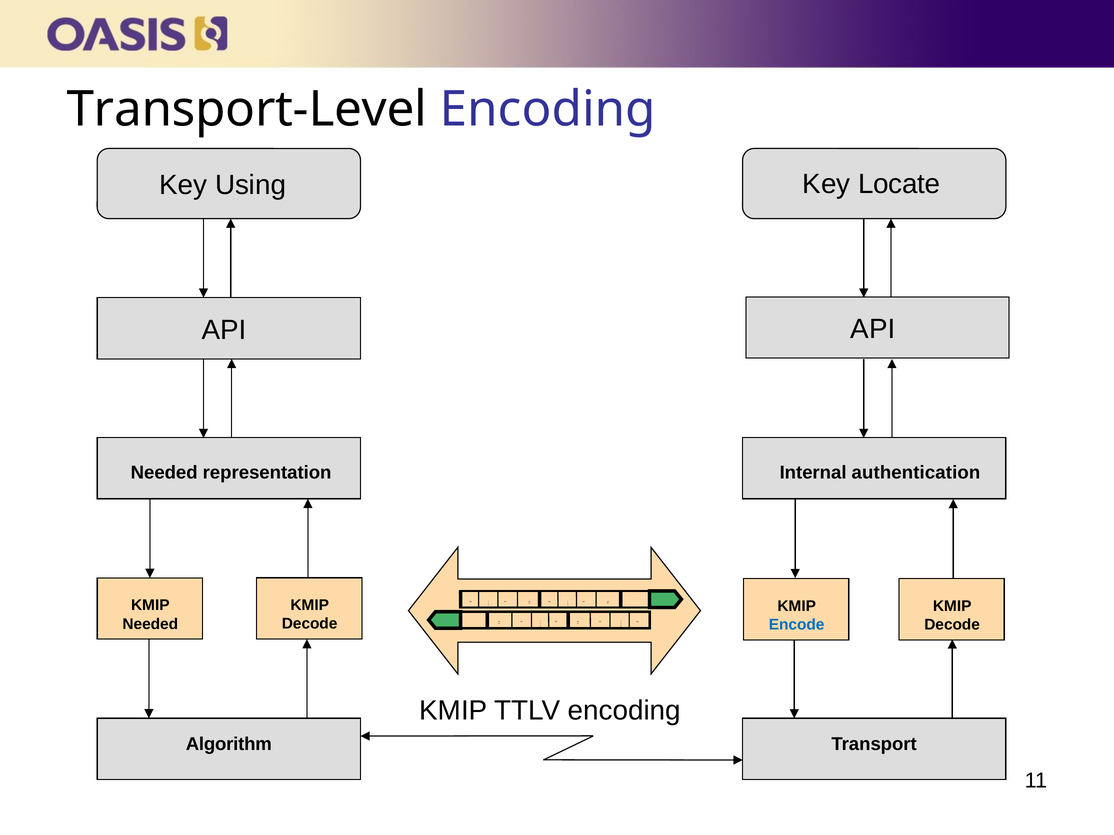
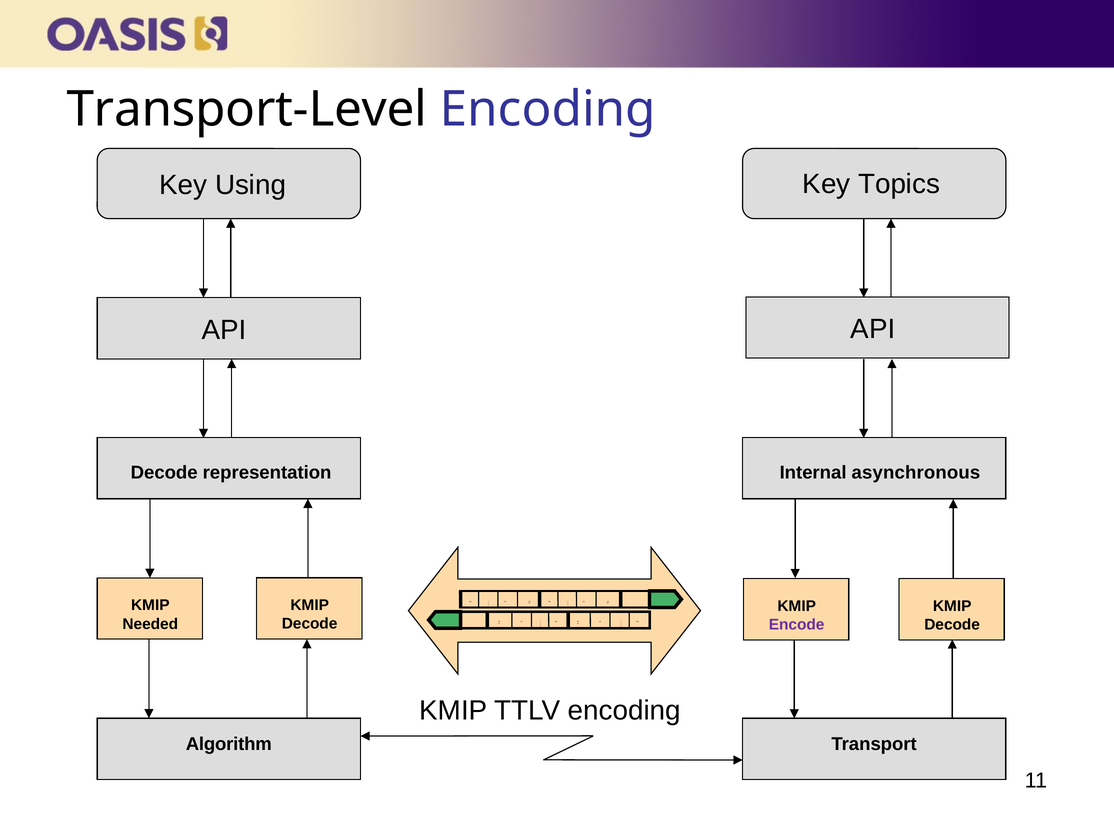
Locate: Locate -> Topics
Needed at (164, 473): Needed -> Decode
authentication: authentication -> asynchronous
Encode colour: blue -> purple
